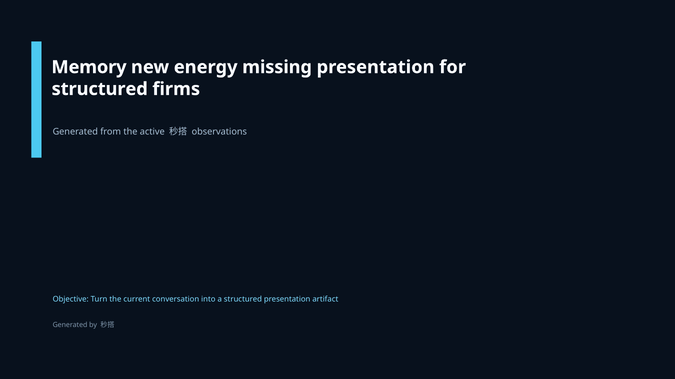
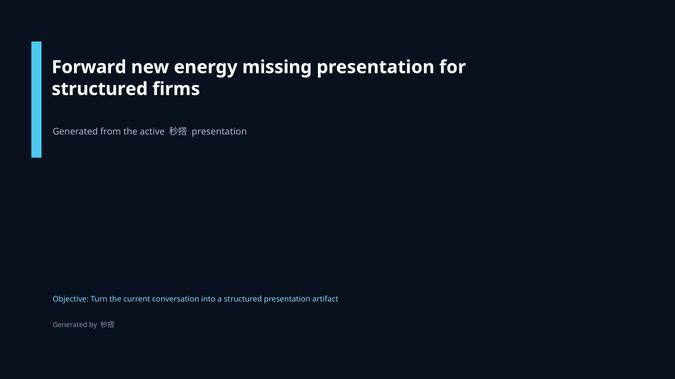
Memory: Memory -> Forward
observations at (219, 132): observations -> presentation
